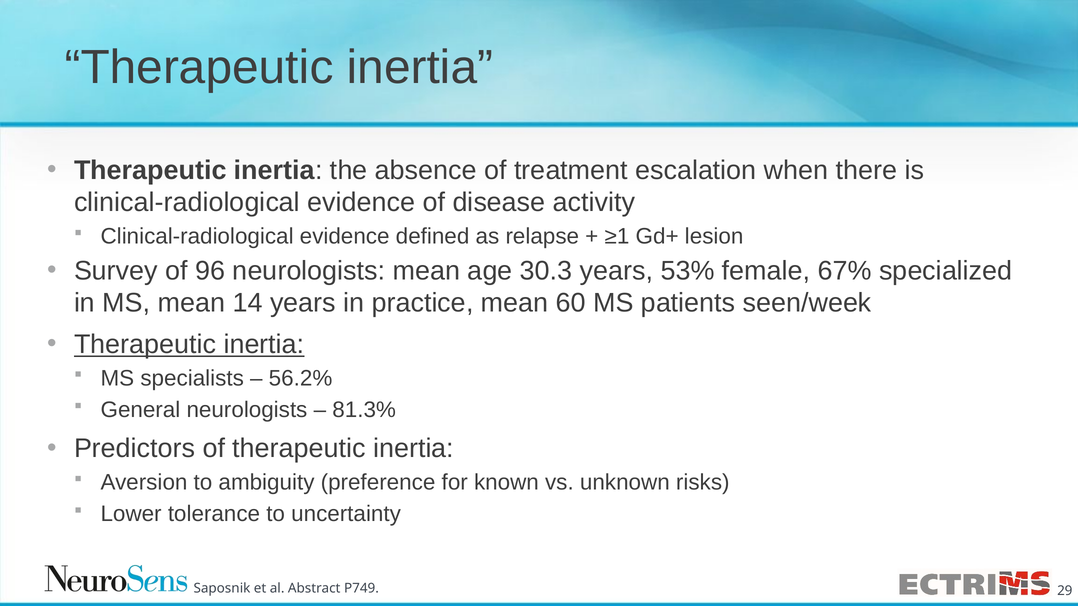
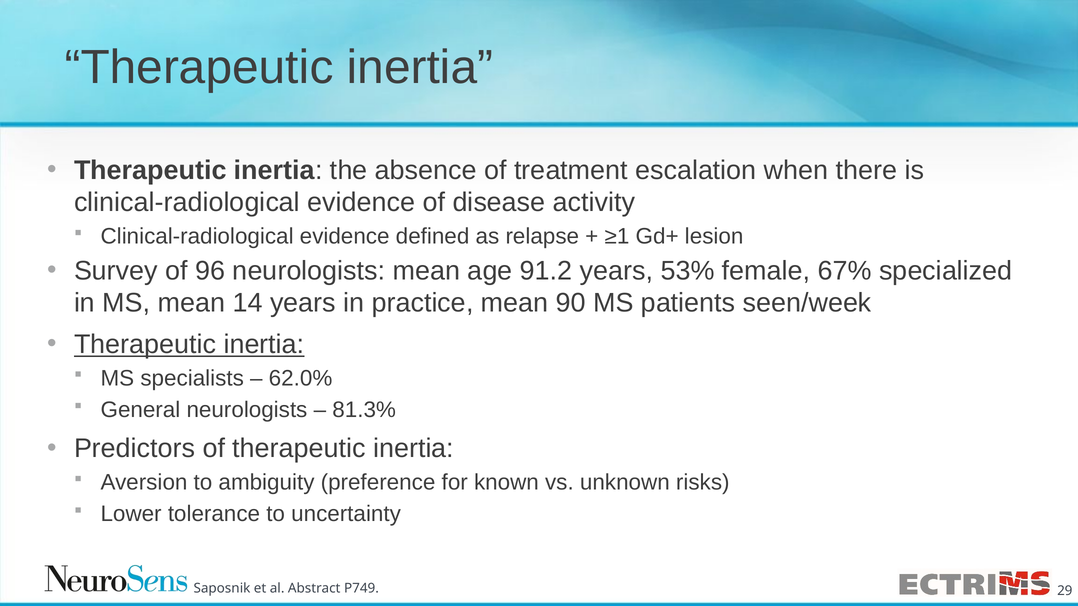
30.3: 30.3 -> 91.2
60: 60 -> 90
56.2%: 56.2% -> 62.0%
